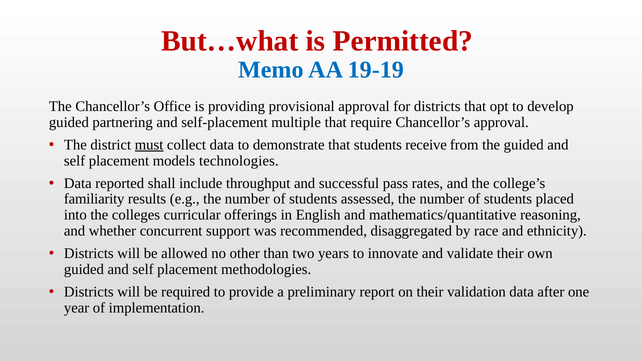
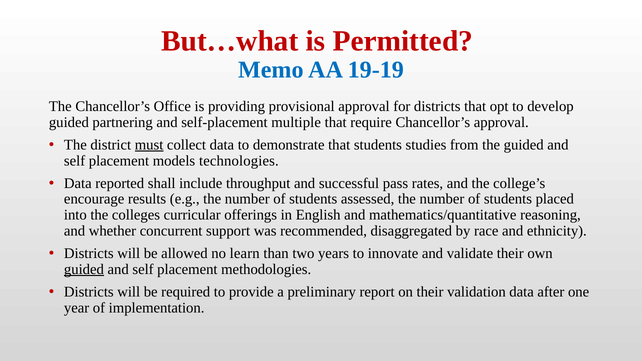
receive: receive -> studies
familiarity: familiarity -> encourage
other: other -> learn
guided at (84, 269) underline: none -> present
